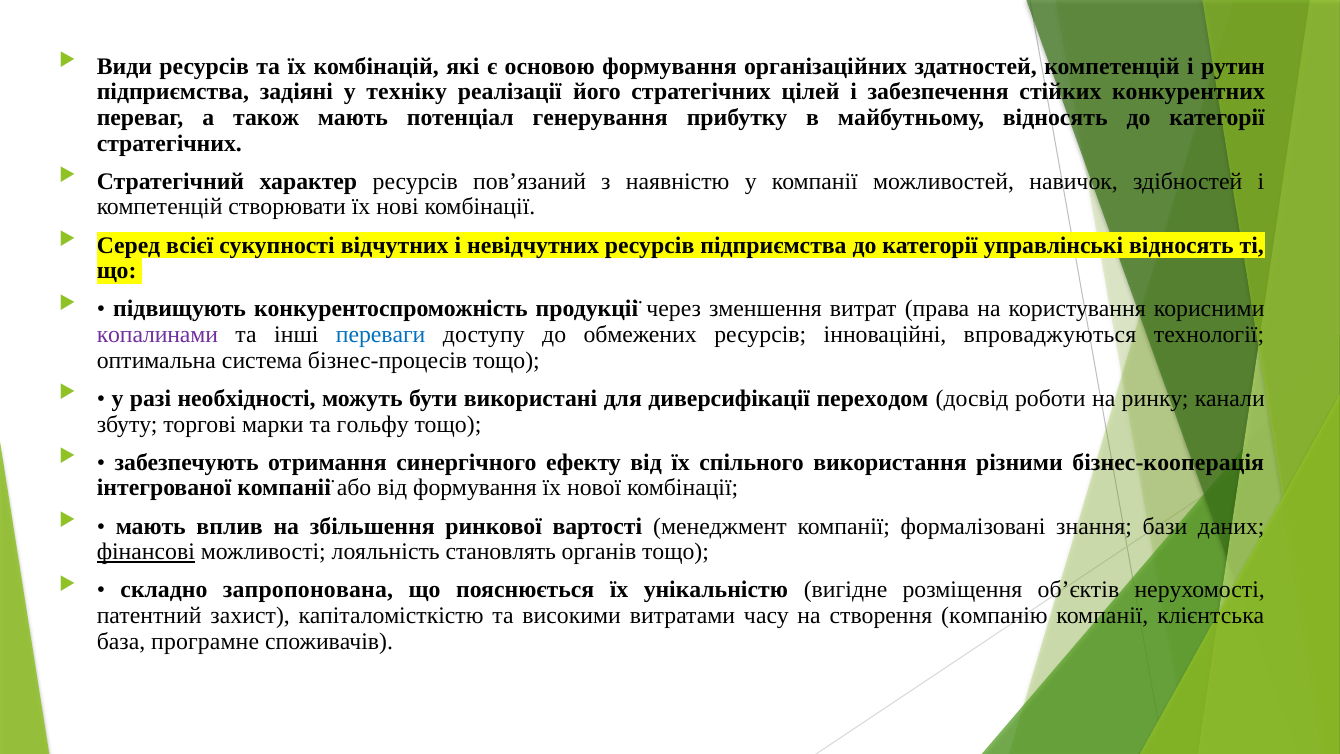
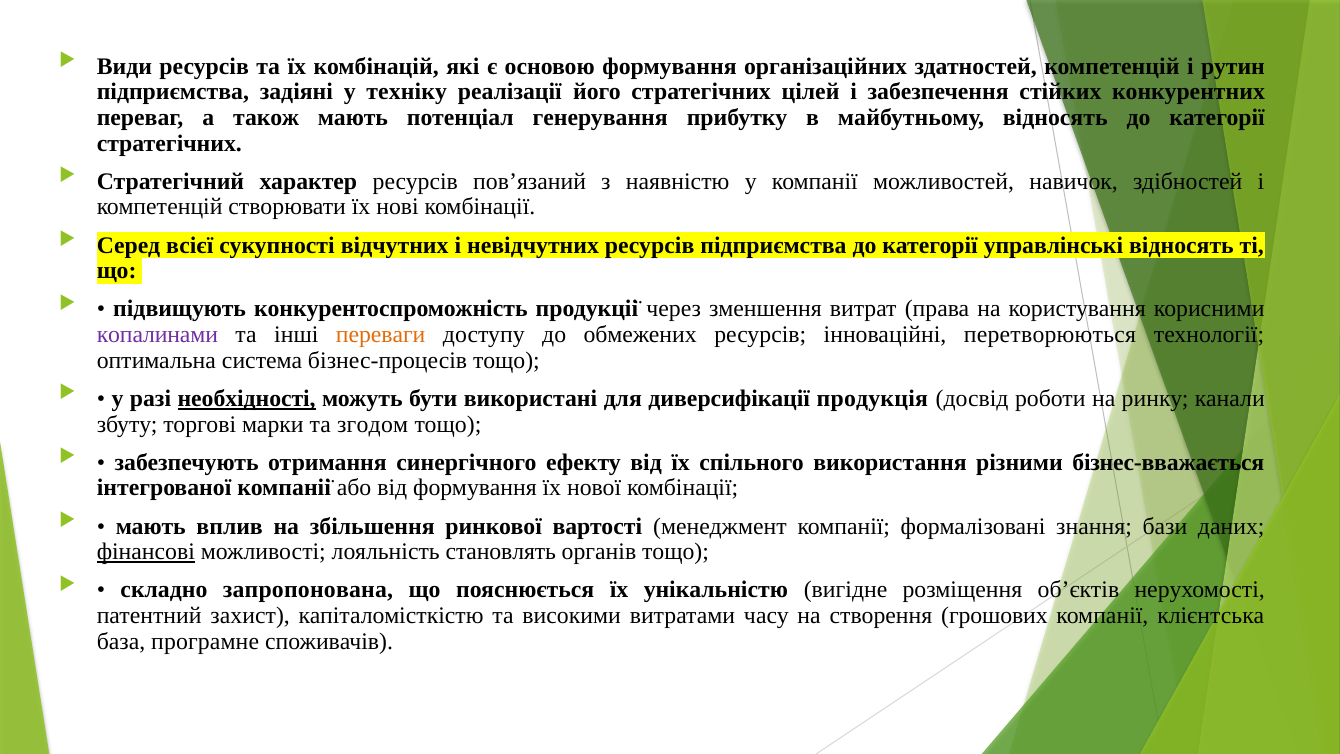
переваги colour: blue -> orange
впроваджуються: впроваджуються -> перетворюються
необхідності underline: none -> present
переходом: переходом -> продукція
гольфу: гольфу -> згодом
бізнес-кооперація: бізнес-кооперація -> бізнес-вважається
компанію: компанію -> грошових
